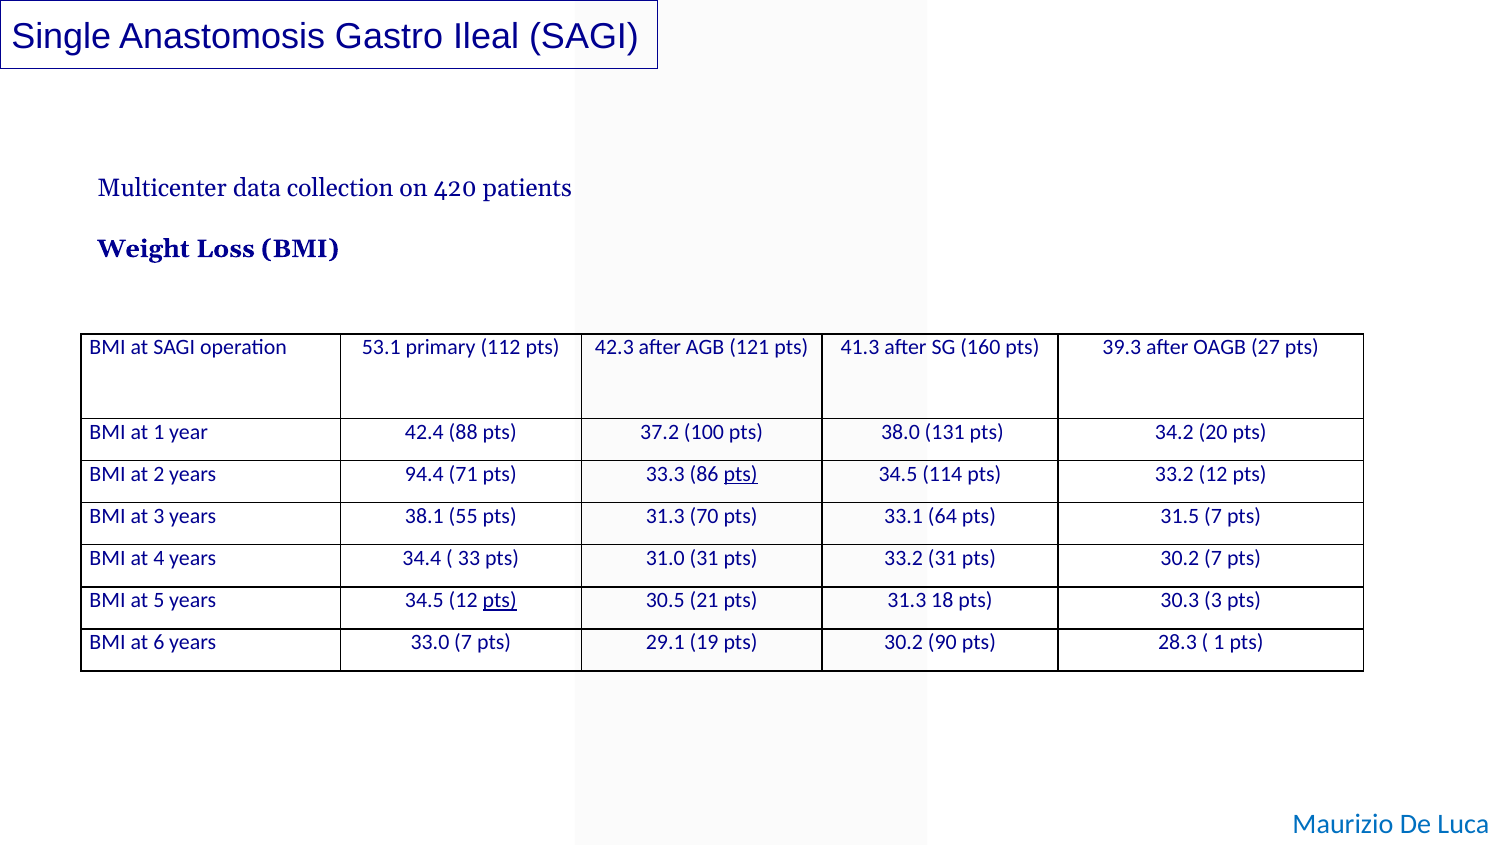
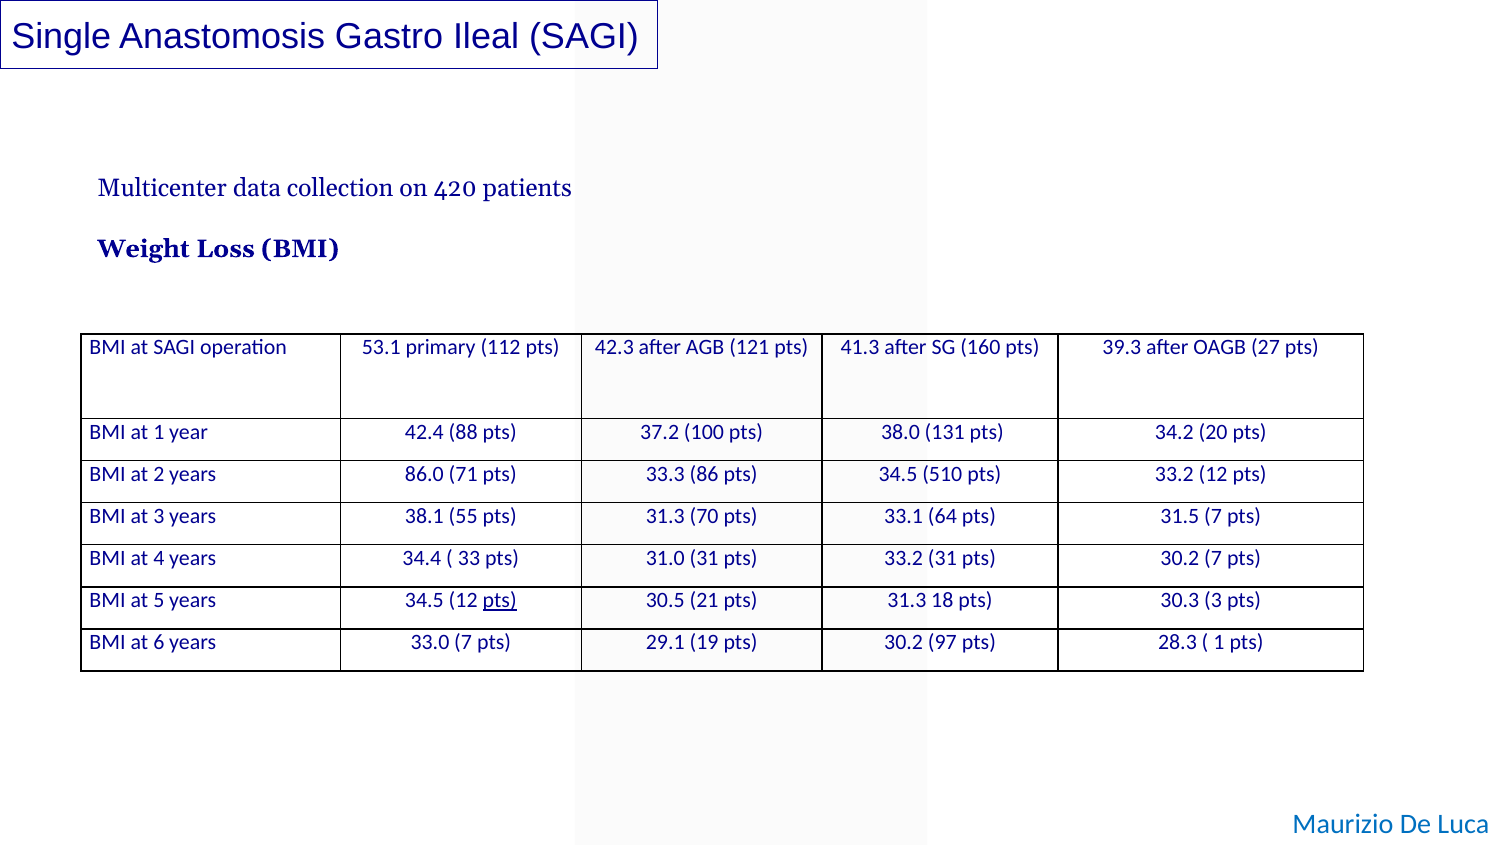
94.4: 94.4 -> 86.0
pts at (741, 474) underline: present -> none
114: 114 -> 510
90: 90 -> 97
